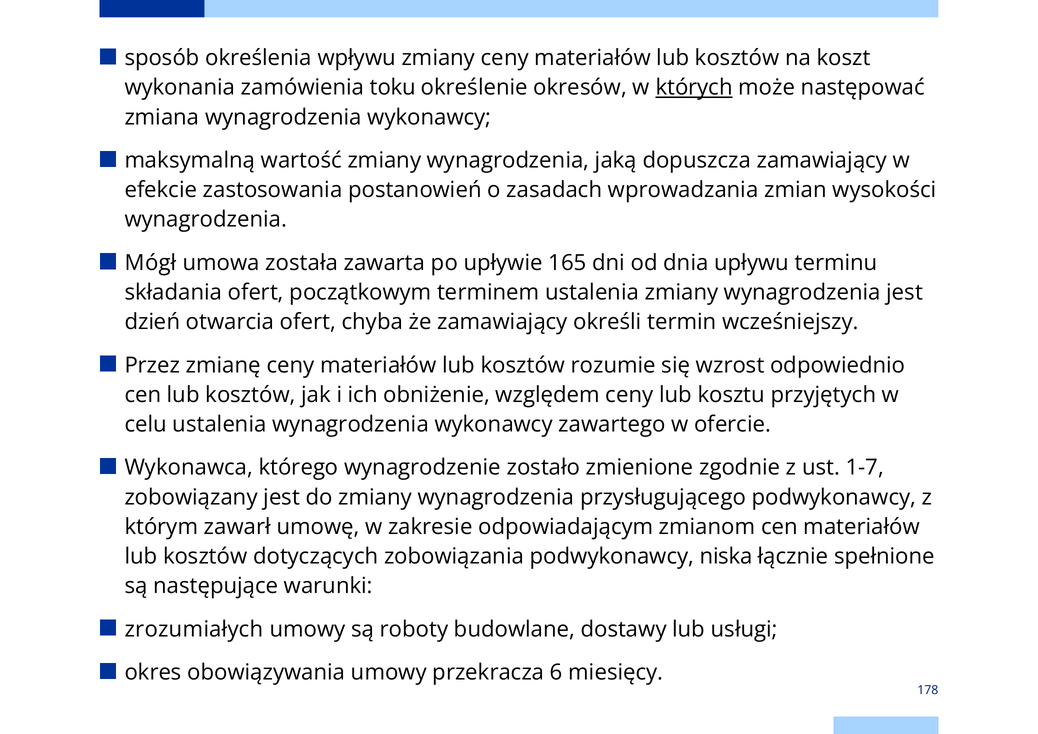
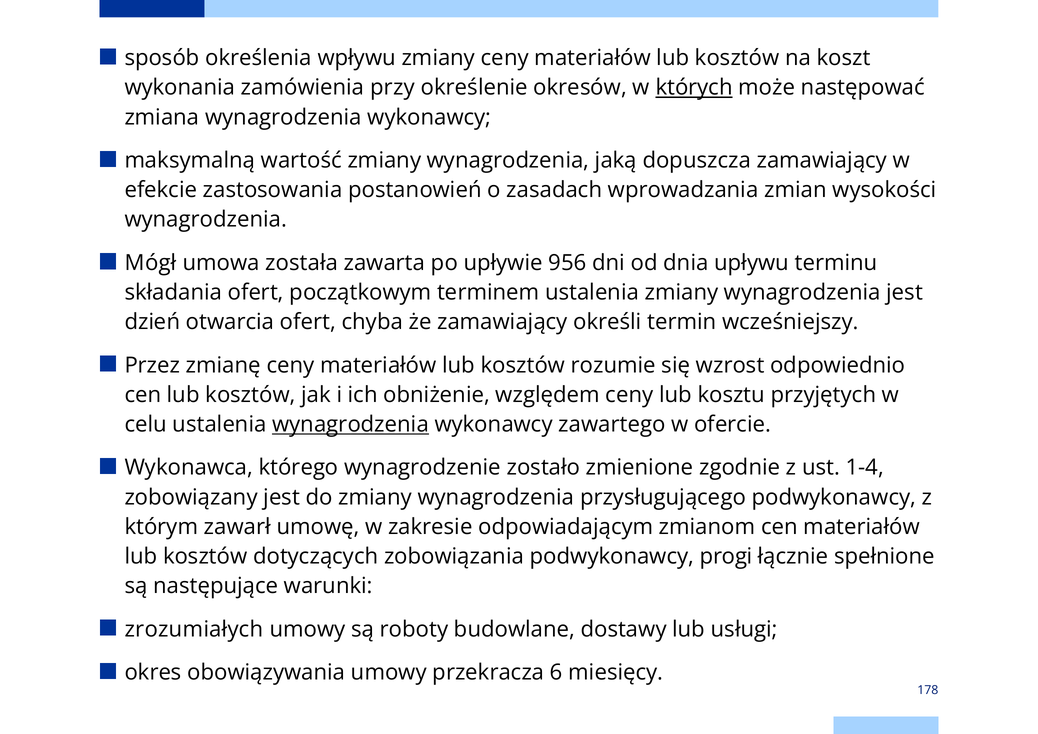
toku: toku -> przy
165: 165 -> 956
wynagrodzenia at (351, 424) underline: none -> present
1-7: 1-7 -> 1-4
niska: niska -> progi
